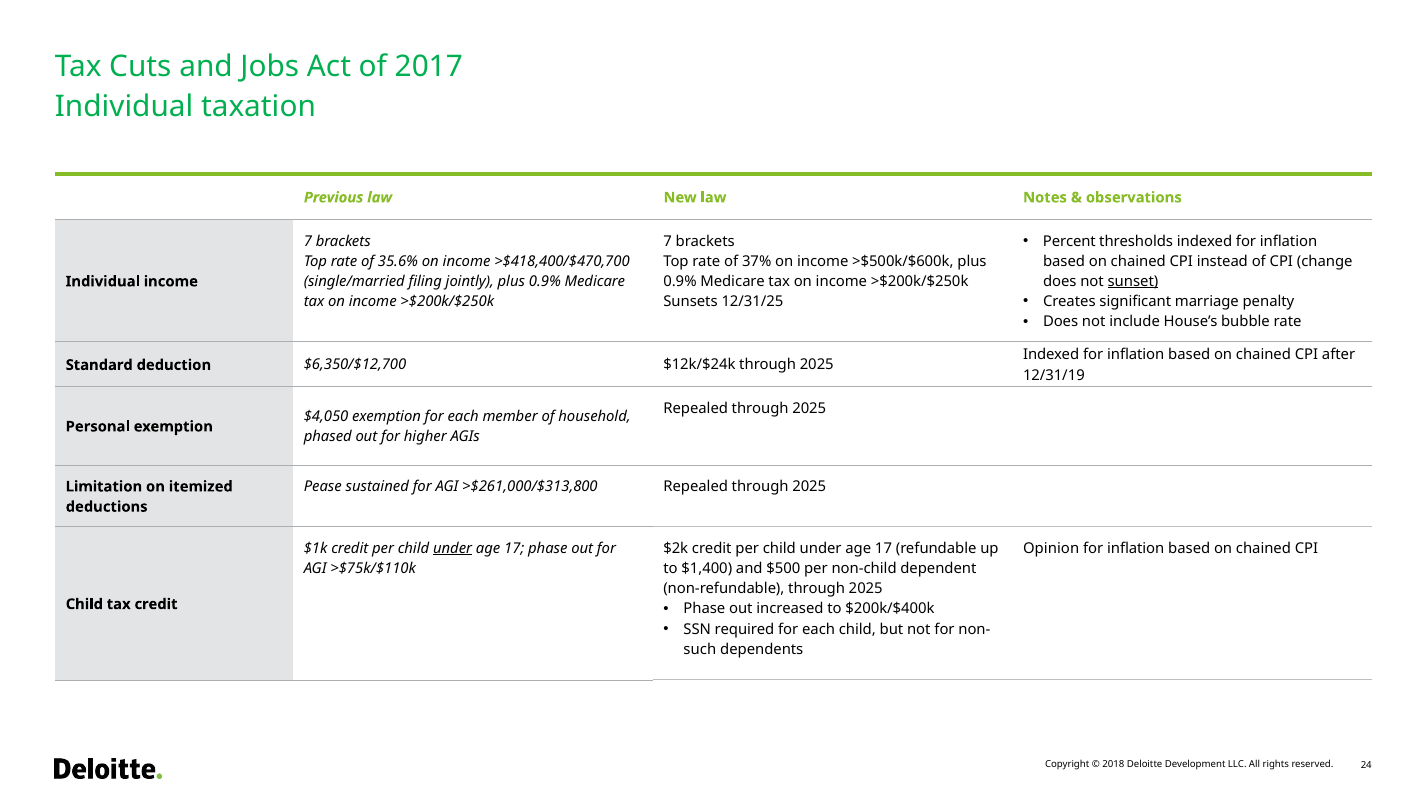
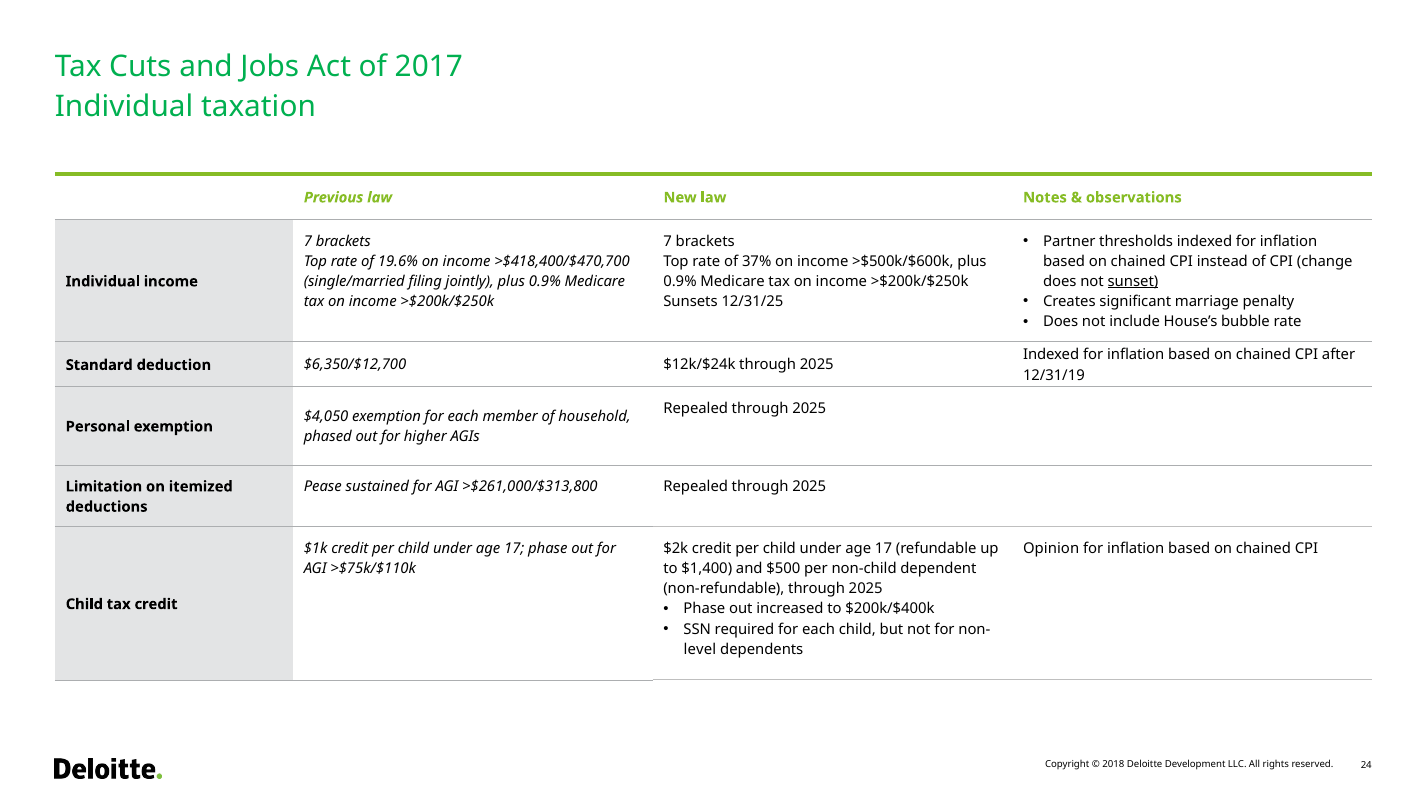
Percent: Percent -> Partner
35.6%: 35.6% -> 19.6%
under at (453, 548) underline: present -> none
such: such -> level
